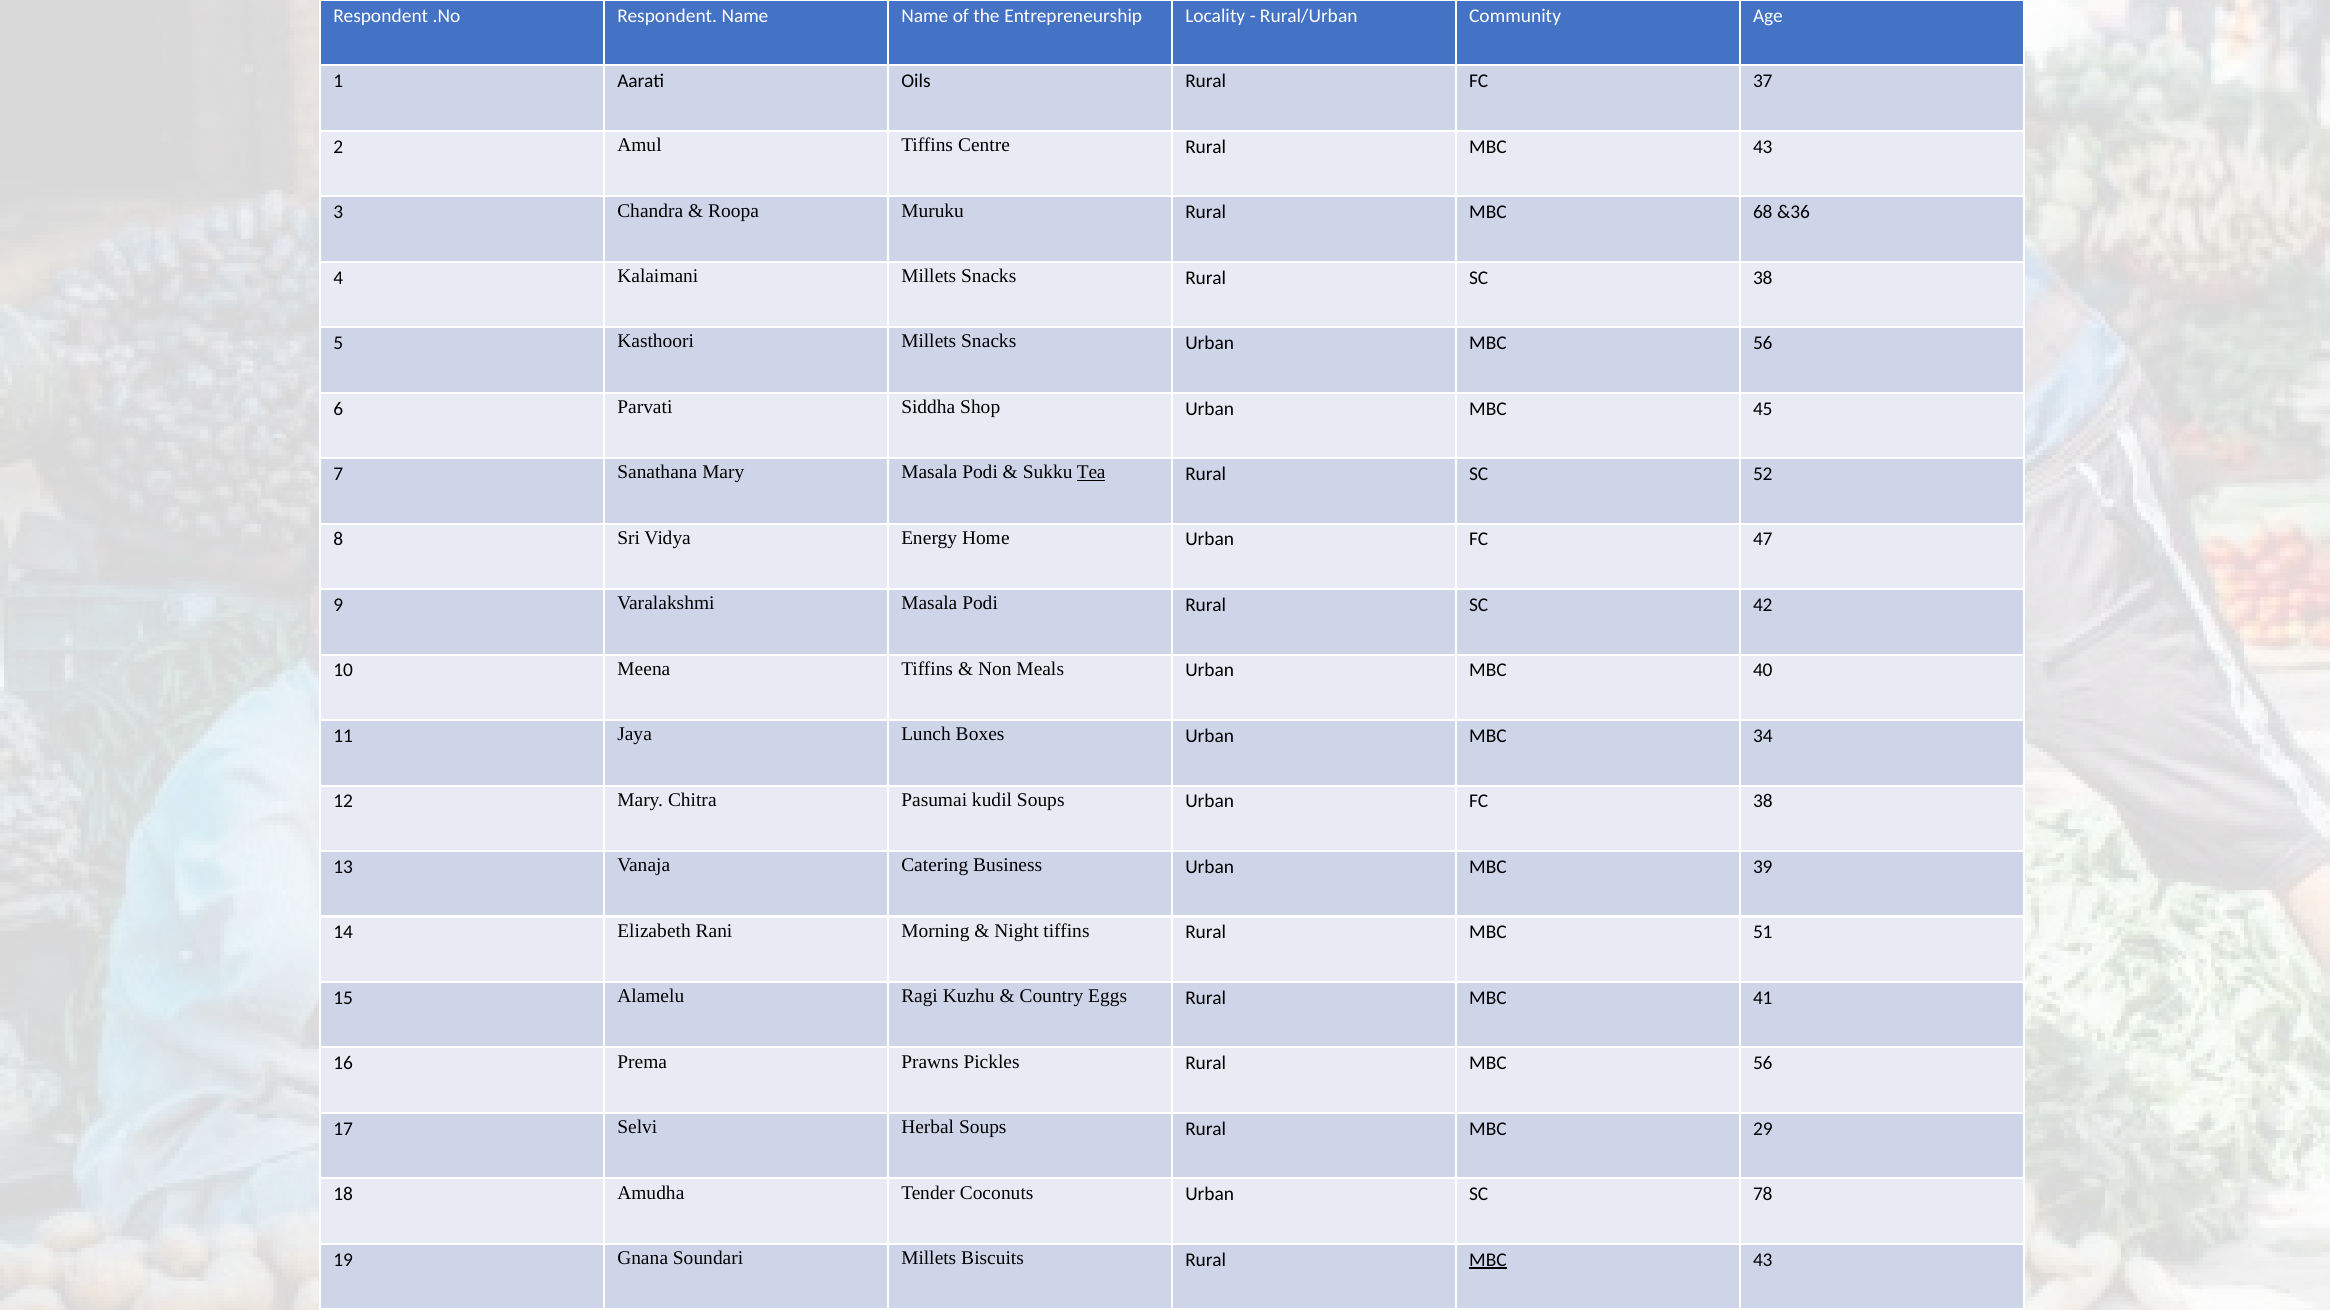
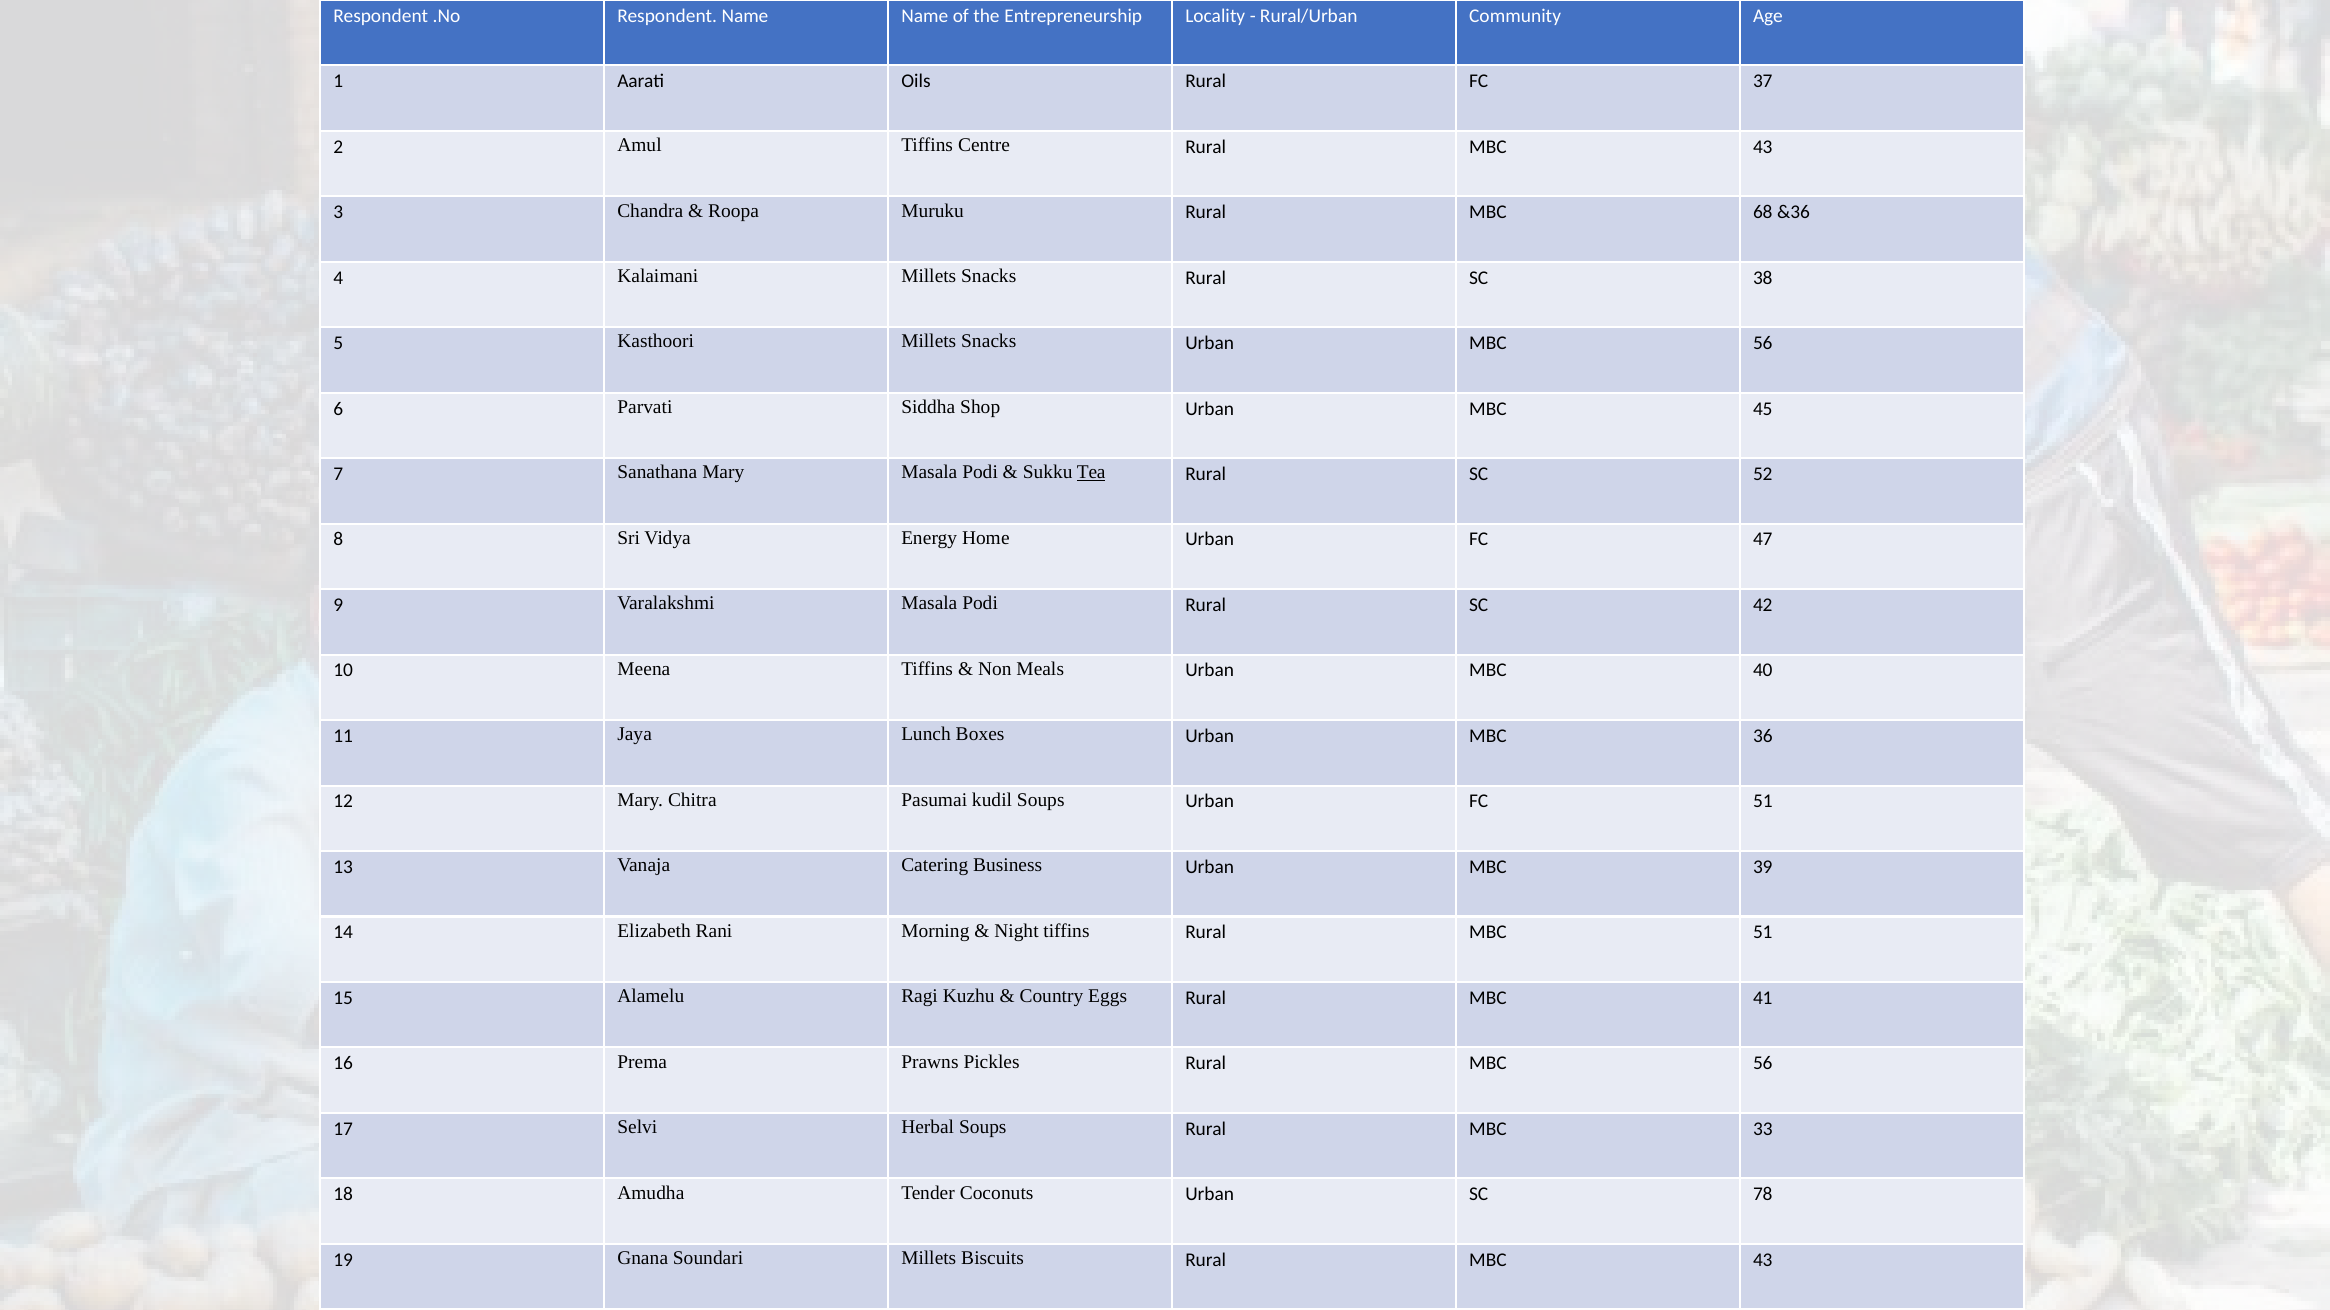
34: 34 -> 36
FC 38: 38 -> 51
29: 29 -> 33
MBC at (1488, 1260) underline: present -> none
